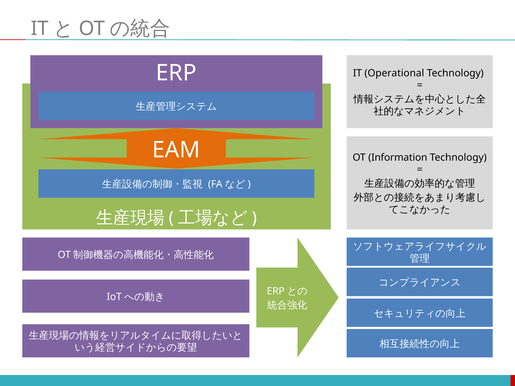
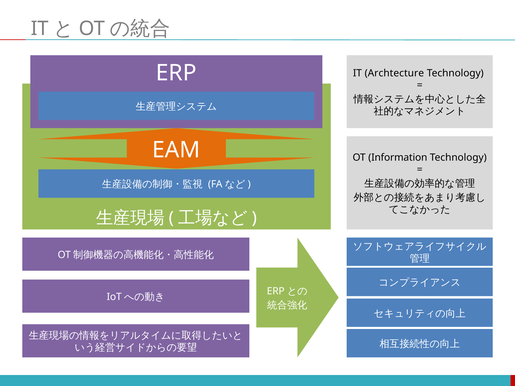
Operational: Operational -> Archtecture
